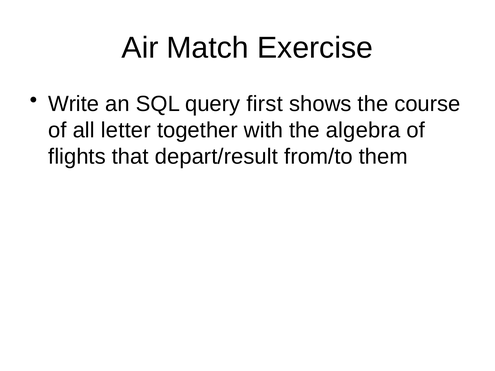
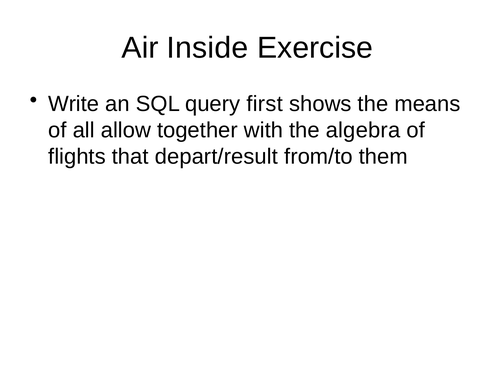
Match: Match -> Inside
course: course -> means
letter: letter -> allow
